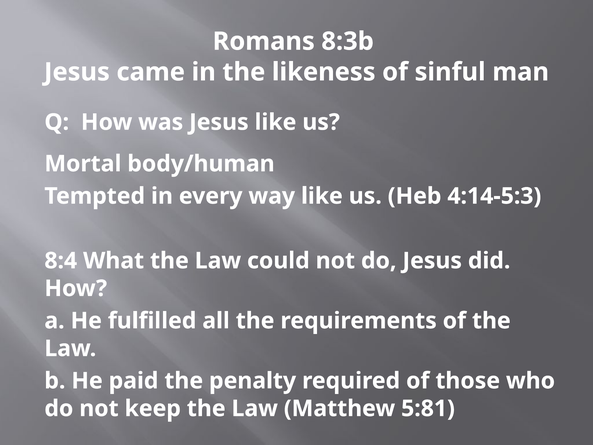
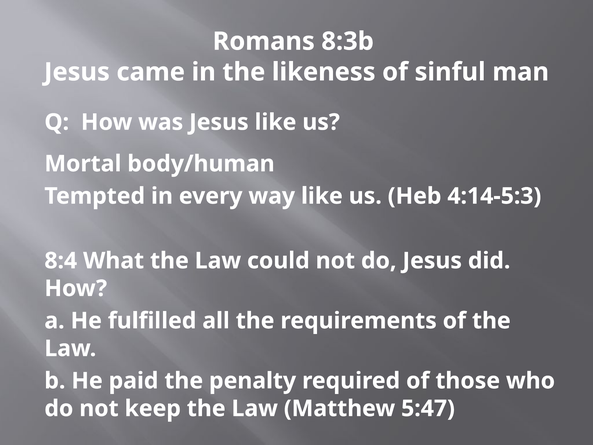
5:81: 5:81 -> 5:47
